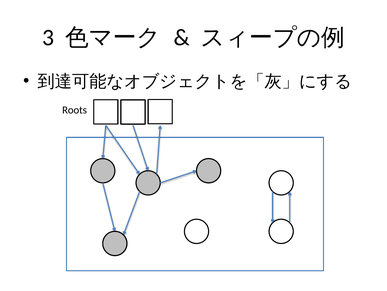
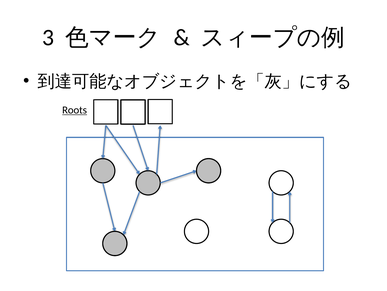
Roots underline: none -> present
